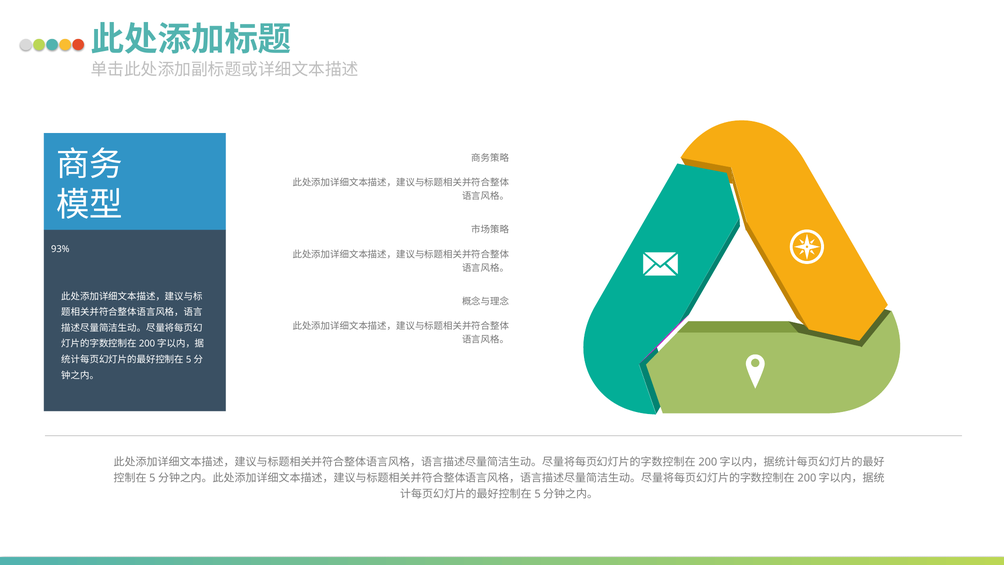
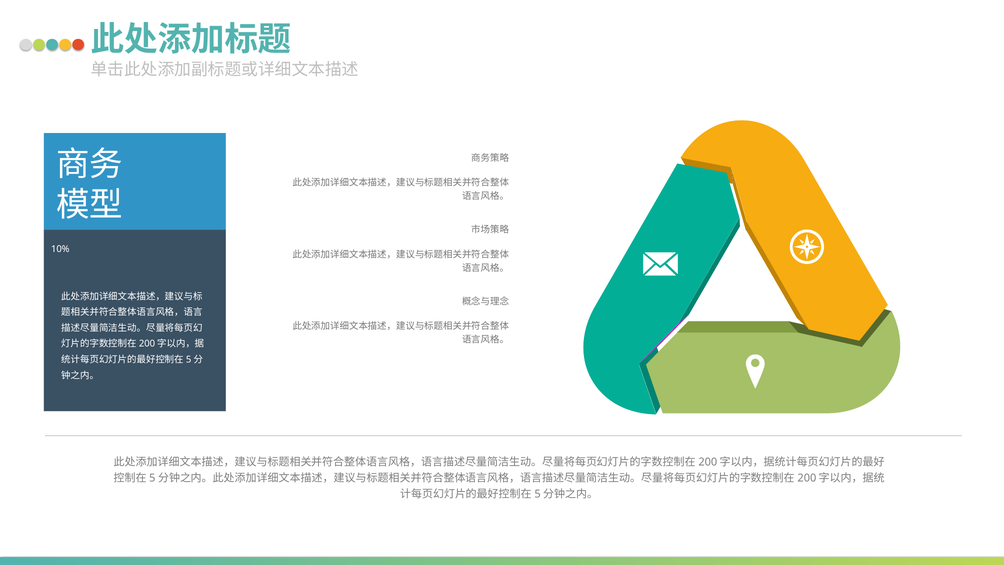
93%: 93% -> 10%
